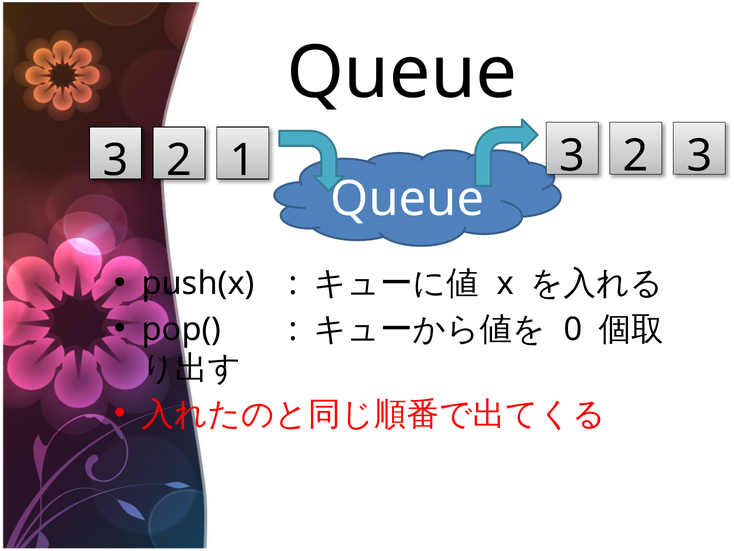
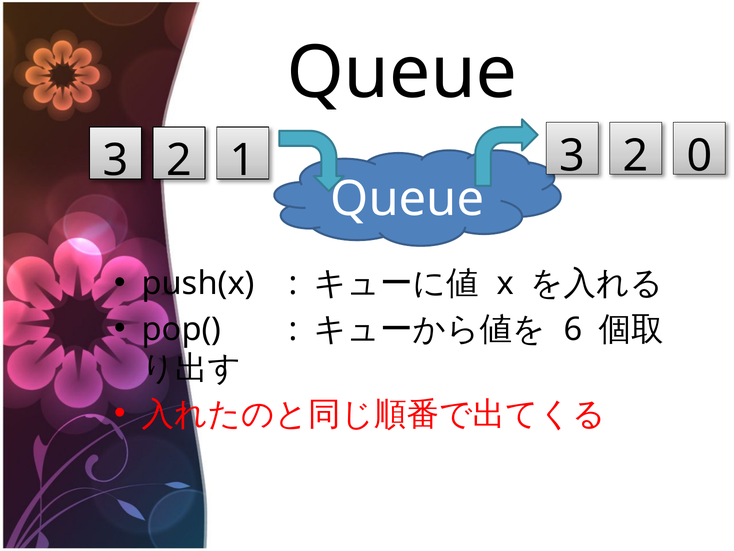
3 3: 3 -> 0
0: 0 -> 6
